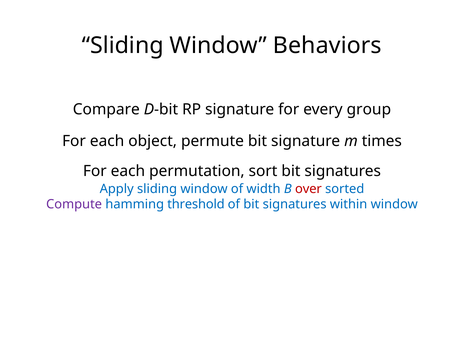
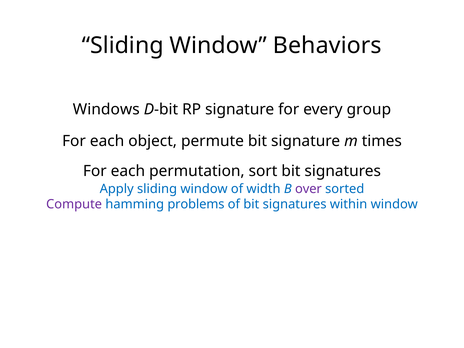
Compare: Compare -> Windows
over colour: red -> purple
threshold: threshold -> problems
